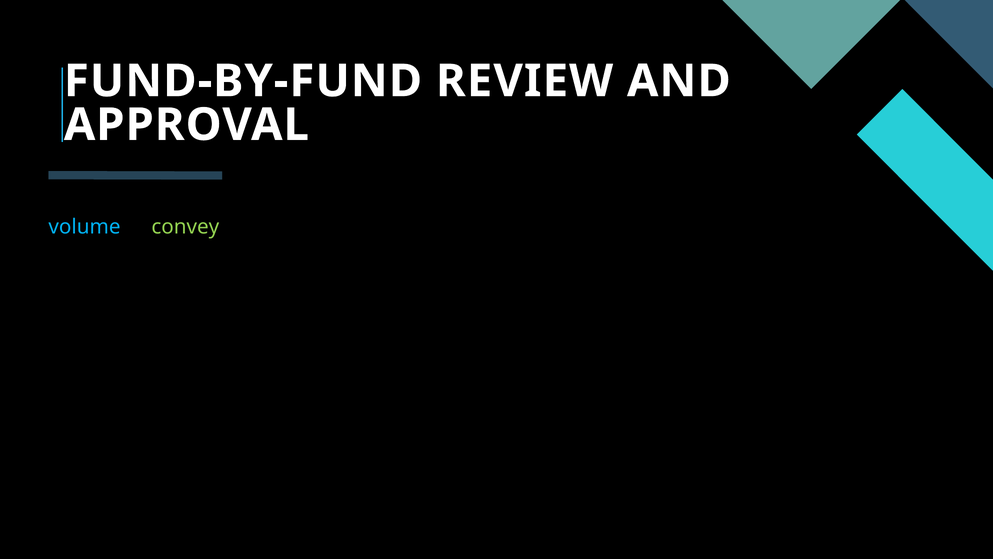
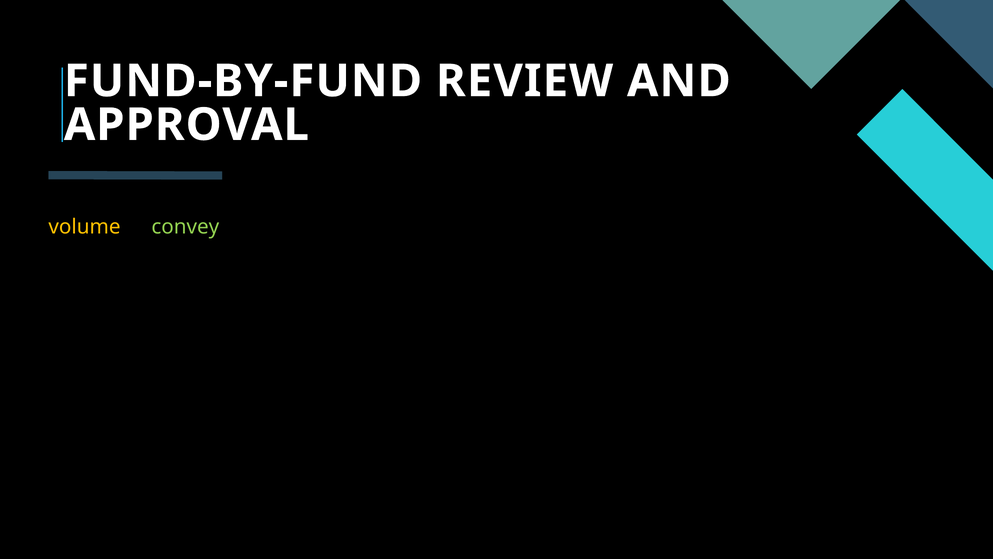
volume colour: light blue -> yellow
